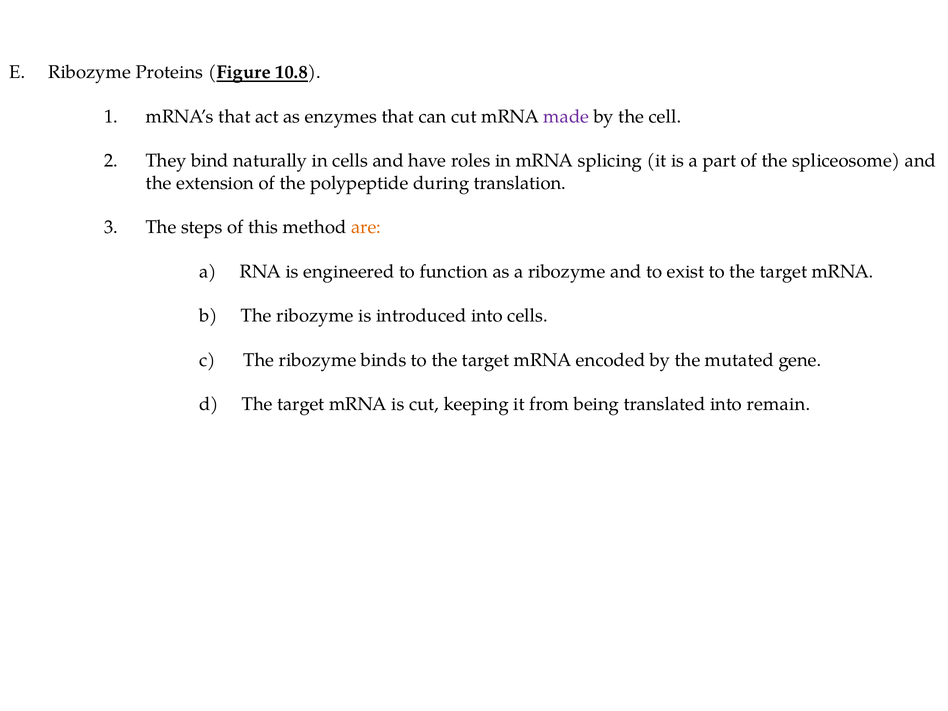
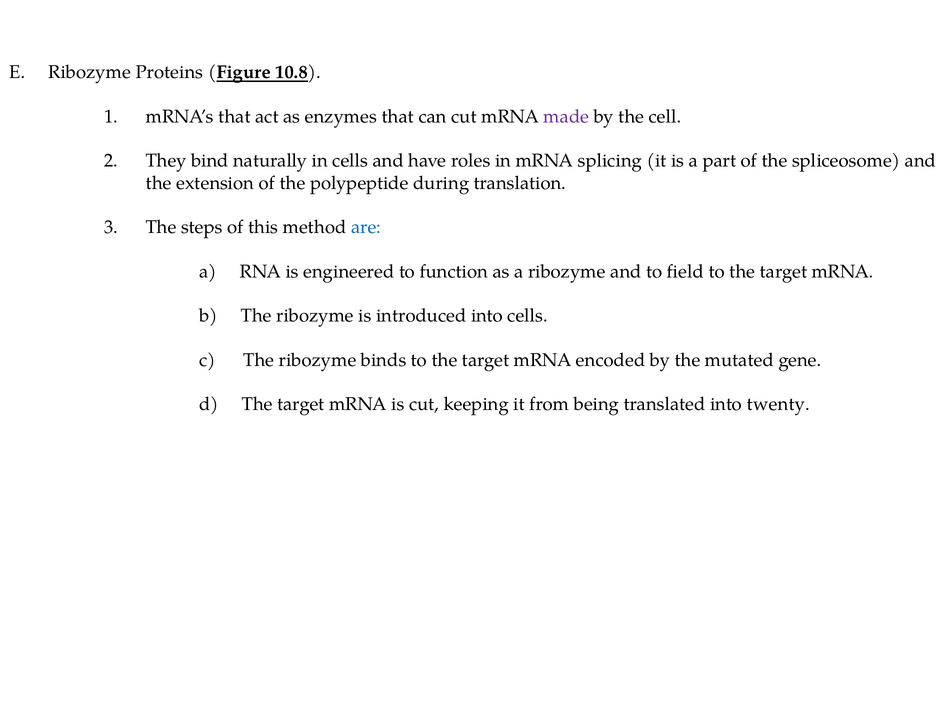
are colour: orange -> blue
exist: exist -> field
remain: remain -> twenty
